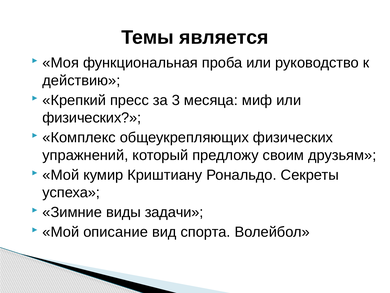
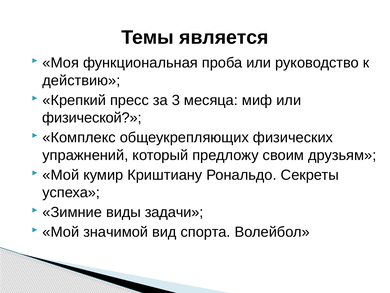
физических at (92, 118): физических -> физической
описание: описание -> значимой
